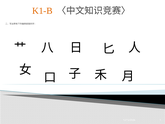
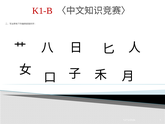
K1-B colour: orange -> red
